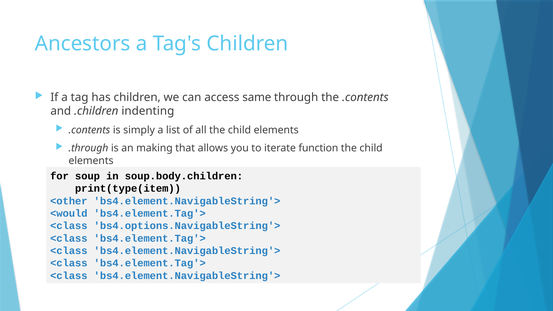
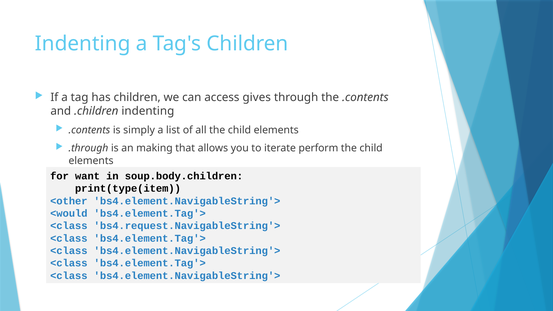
Ancestors at (83, 44): Ancestors -> Indenting
same: same -> gives
function: function -> perform
soup: soup -> want
bs4.options.NavigableString'>: bs4.options.NavigableString'> -> bs4.request.NavigableString'>
